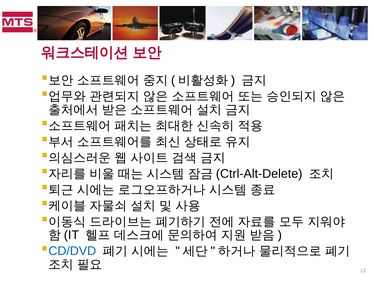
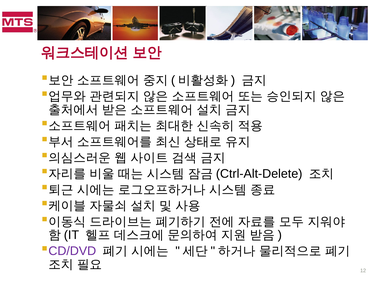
CD/DVD colour: blue -> purple
